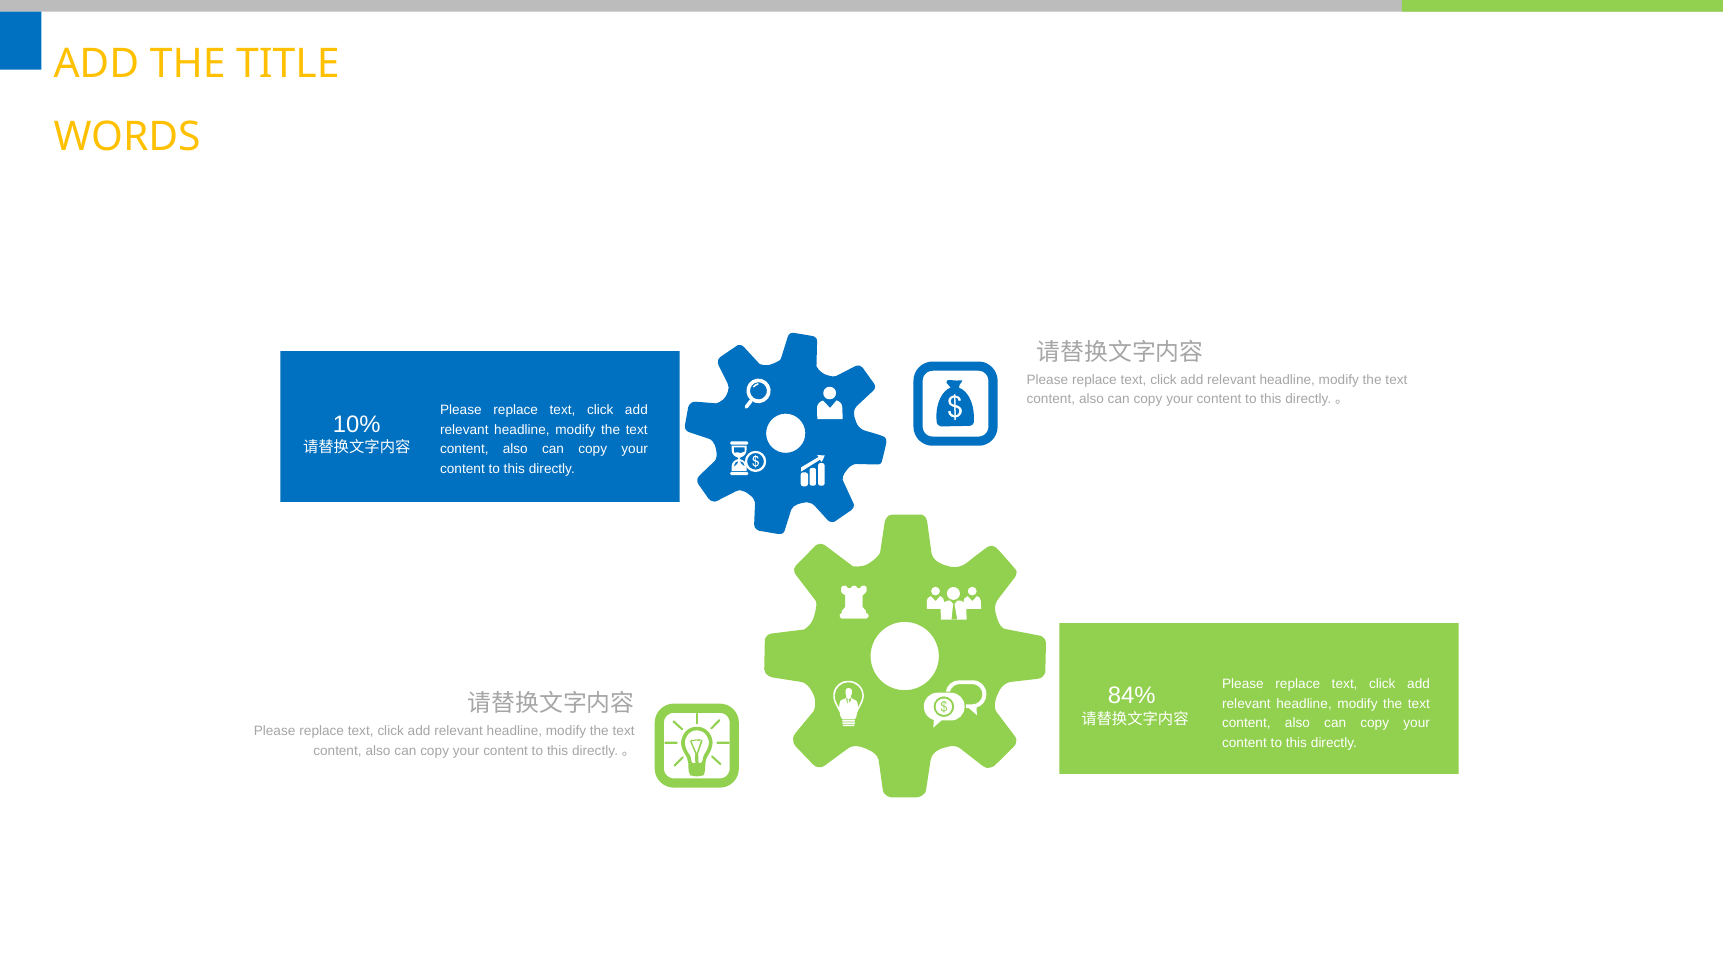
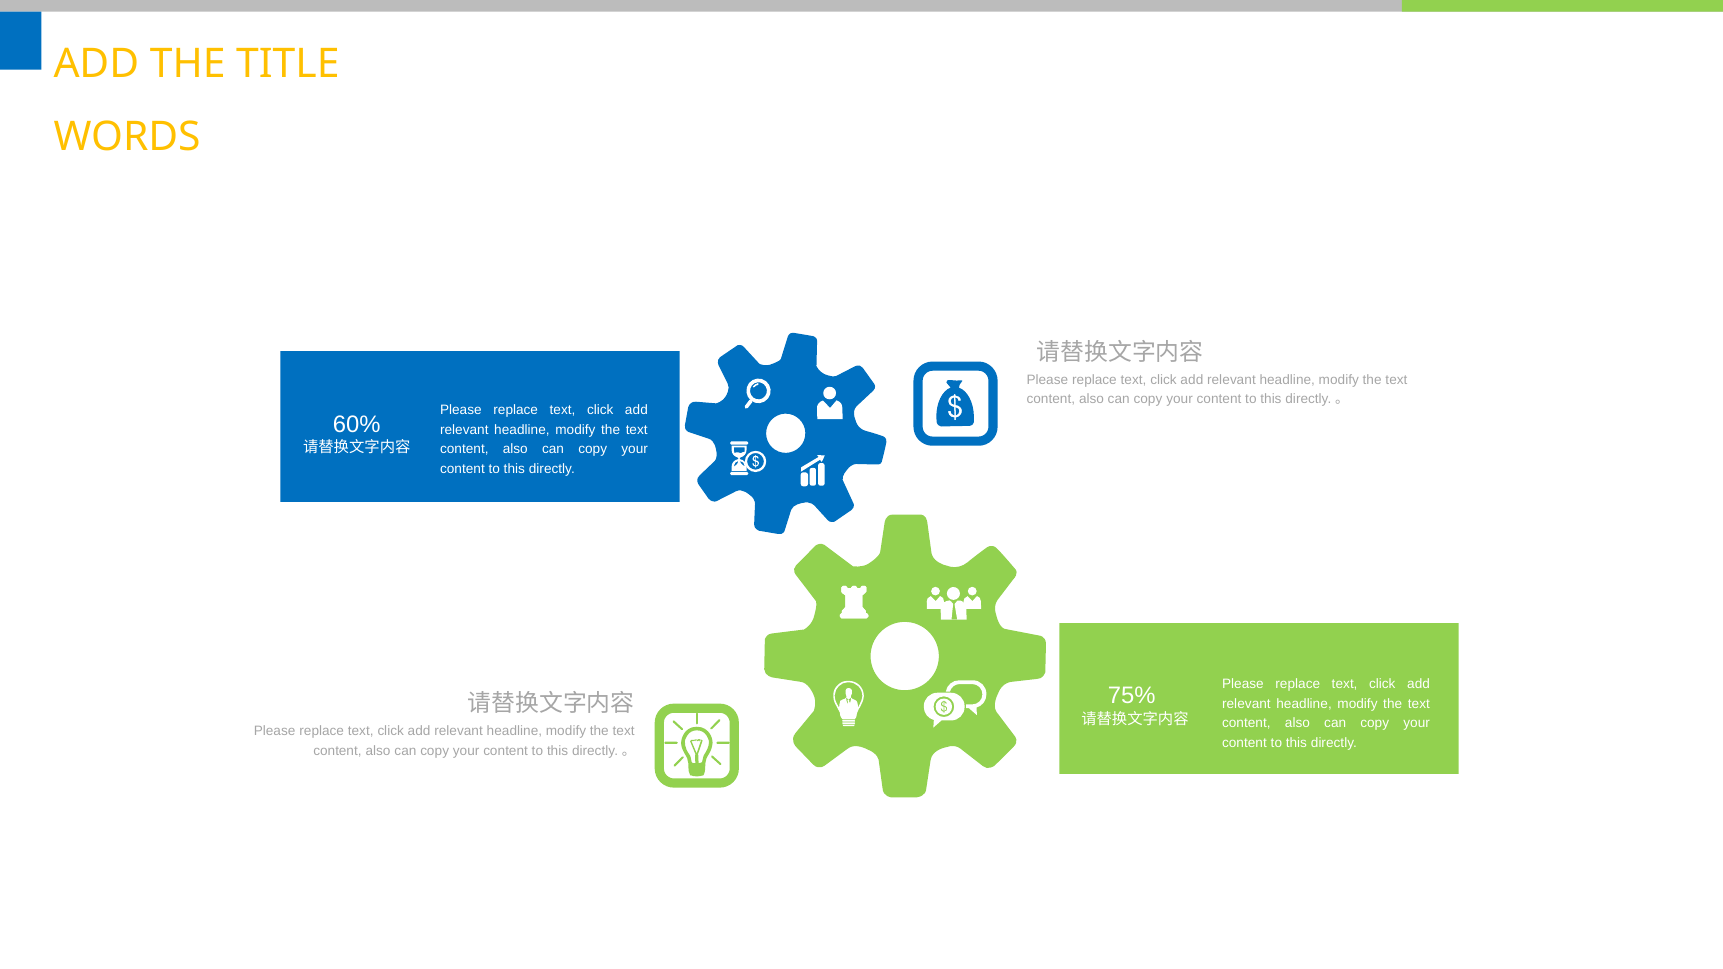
10%: 10% -> 60%
84%: 84% -> 75%
